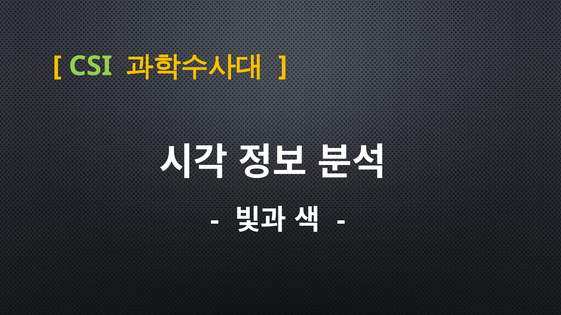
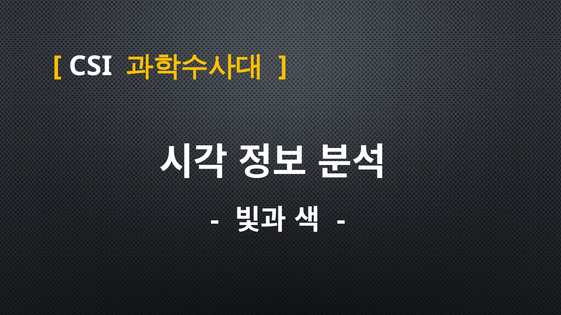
CSI colour: light green -> white
